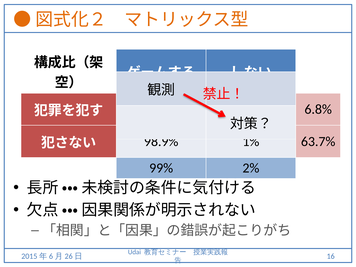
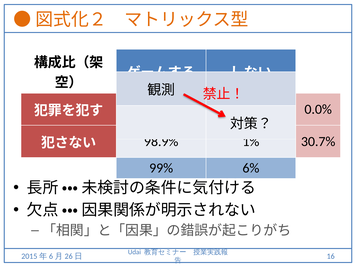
6.8%: 6.8% -> 0.0%
63.7%: 63.7% -> 30.7%
2%: 2% -> 6%
